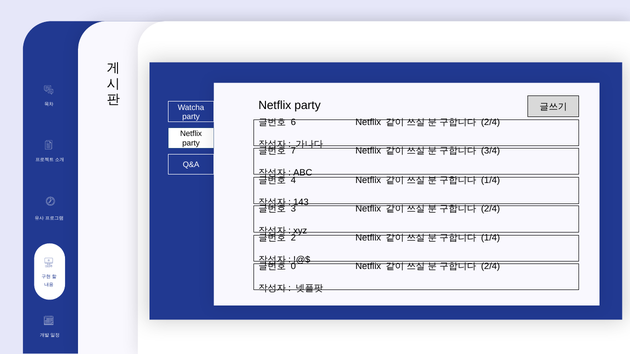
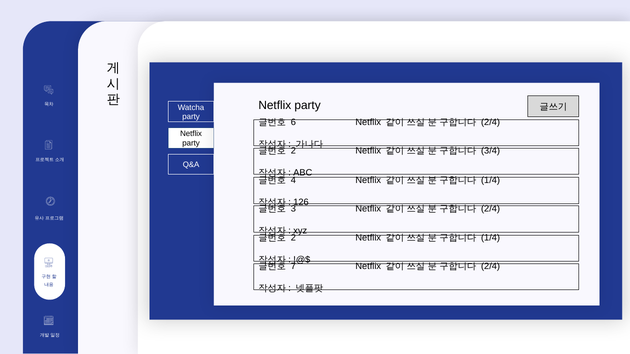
7 at (293, 151): 7 -> 2
143: 143 -> 126
0: 0 -> 7
